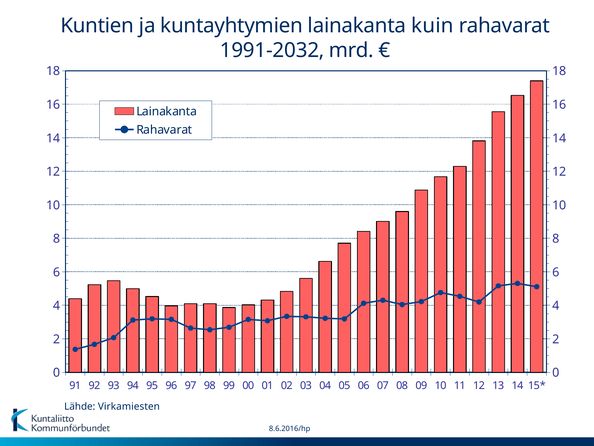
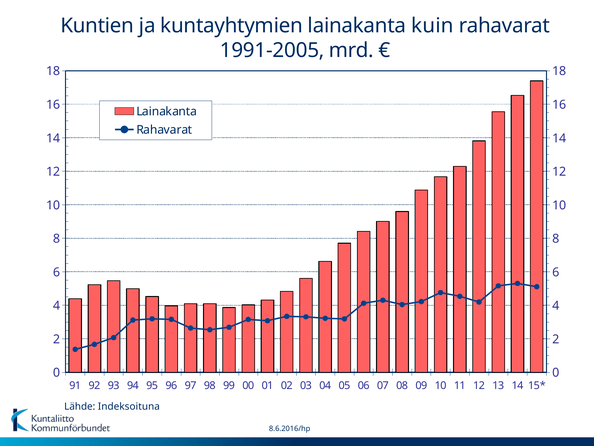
1991-2032: 1991-2032 -> 1991-2005
Virkamiesten: Virkamiesten -> Indeksoituna
